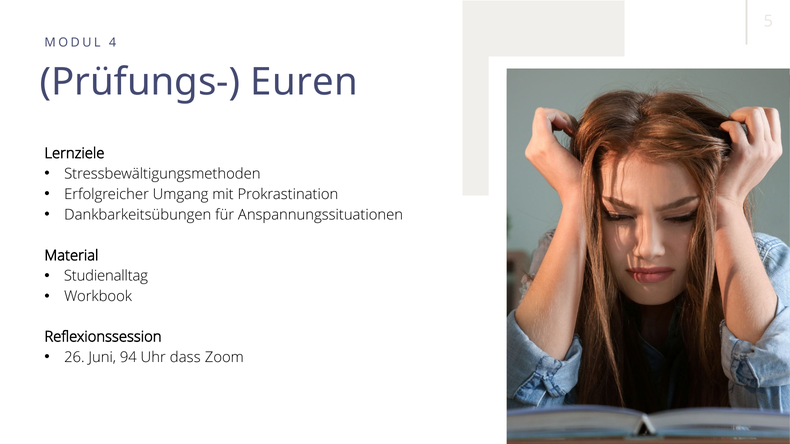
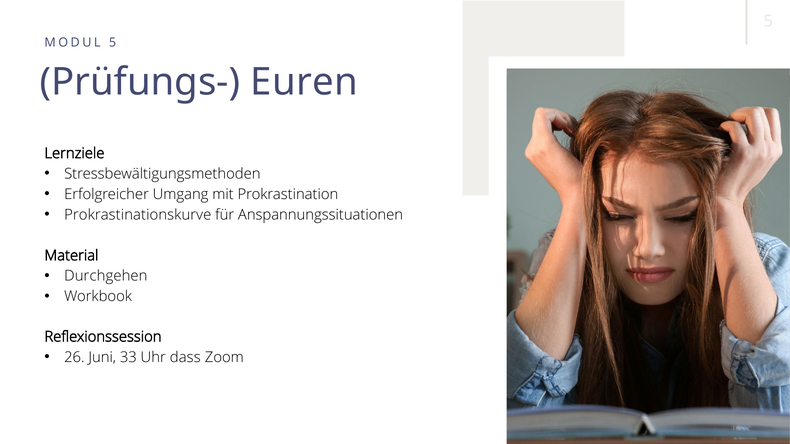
MODUL 4: 4 -> 5
Dankbarkeitsübungen: Dankbarkeitsübungen -> Prokrastinationskurve
Studienalltag: Studienalltag -> Durchgehen
94: 94 -> 33
